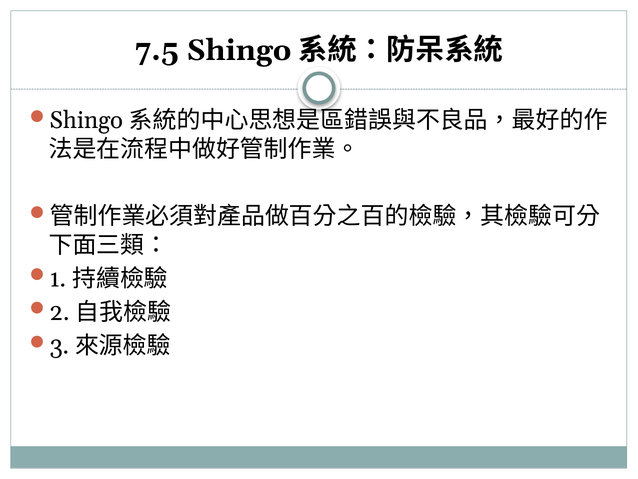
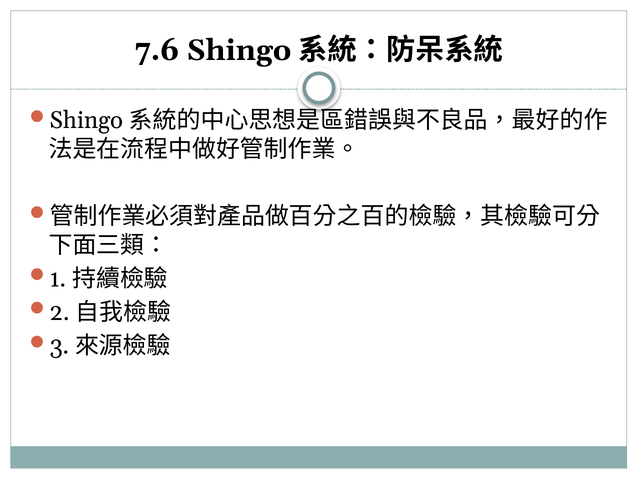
7.5: 7.5 -> 7.6
